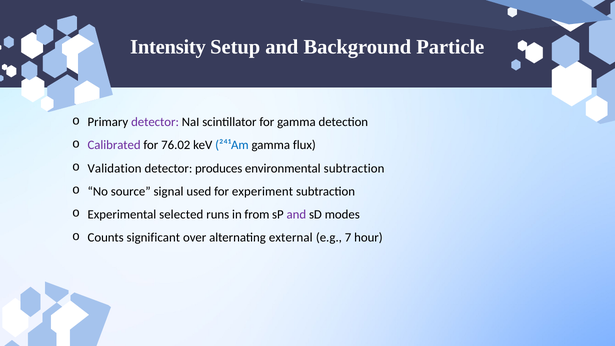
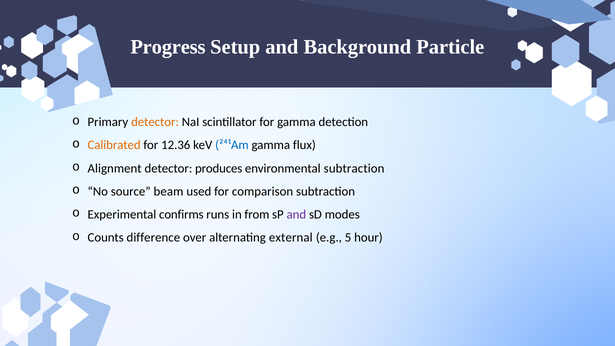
Intensity: Intensity -> Progress
detector at (155, 122) colour: purple -> orange
Calibrated colour: purple -> orange
76.02: 76.02 -> 12.36
Validation: Validation -> Alignment
signal: signal -> beam
experiment: experiment -> comparison
selected: selected -> confirms
significant: significant -> difference
7: 7 -> 5
